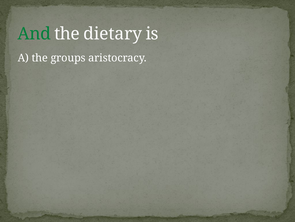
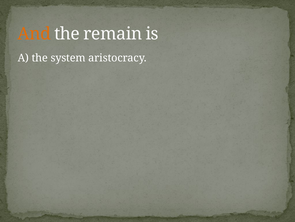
And colour: green -> orange
dietary: dietary -> remain
groups: groups -> system
